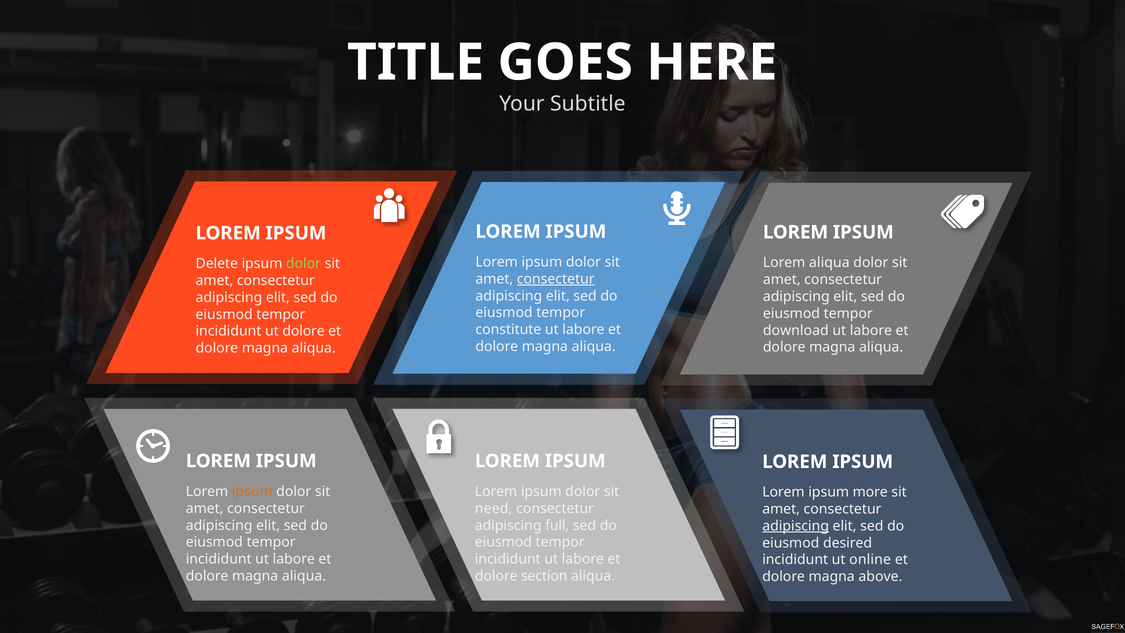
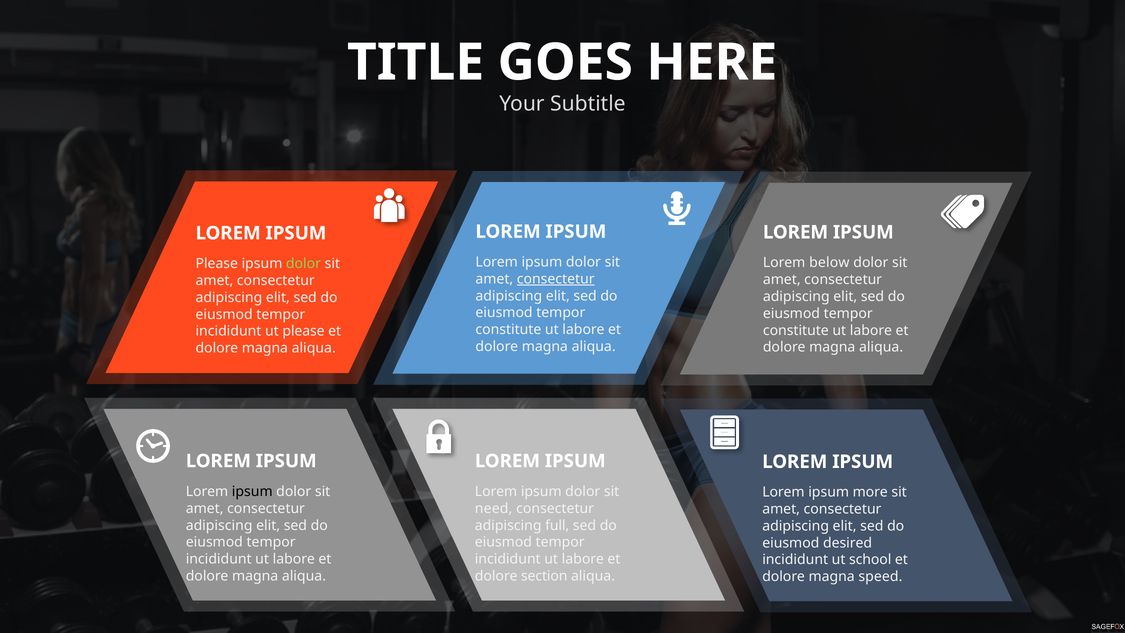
Lorem aliqua: aliqua -> below
Delete at (217, 264): Delete -> Please
download at (796, 330): download -> constitute
ut dolore: dolore -> please
ipsum at (252, 491) colour: orange -> black
adipiscing at (796, 526) underline: present -> none
online: online -> school
above: above -> speed
